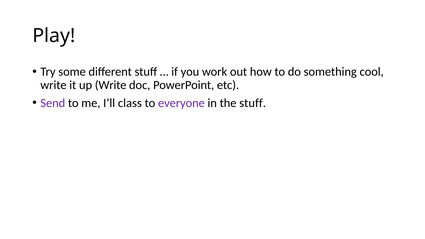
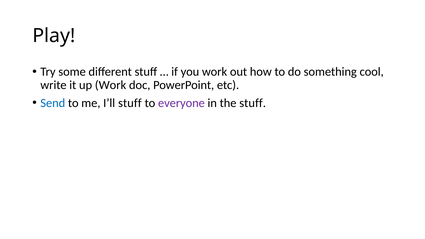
up Write: Write -> Work
Send colour: purple -> blue
I’ll class: class -> stuff
